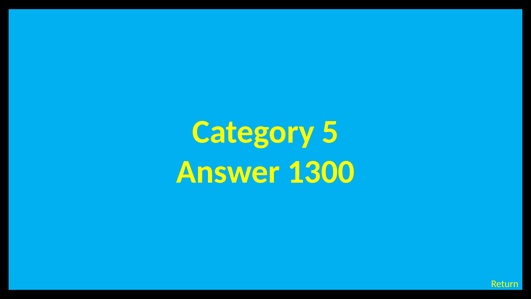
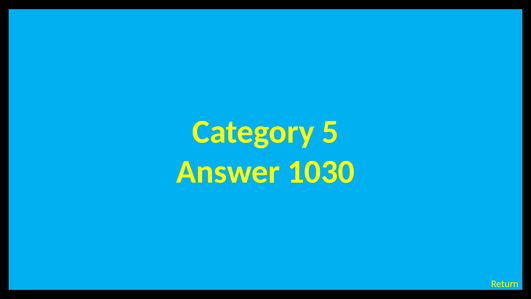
1300: 1300 -> 1030
